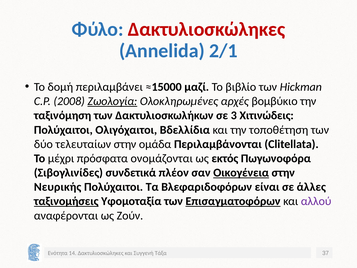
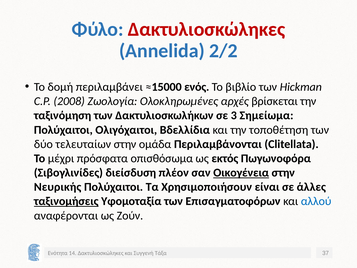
2/1: 2/1 -> 2/2
μαζί: μαζί -> ενός
Ζωολογία underline: present -> none
βομβύκιο: βομβύκιο -> βρίσκεται
Χιτινώδεις: Χιτινώδεις -> Σημείωμα
ονομάζονται: ονομάζονται -> οπισθόσωμα
συνδετικά: συνδετικά -> διείσδυση
Βλεφαριδοφόρων: Βλεφαριδοφόρων -> Χρησιμοποιήσουν
Επισαγματοφόρων underline: present -> none
αλλού colour: purple -> blue
